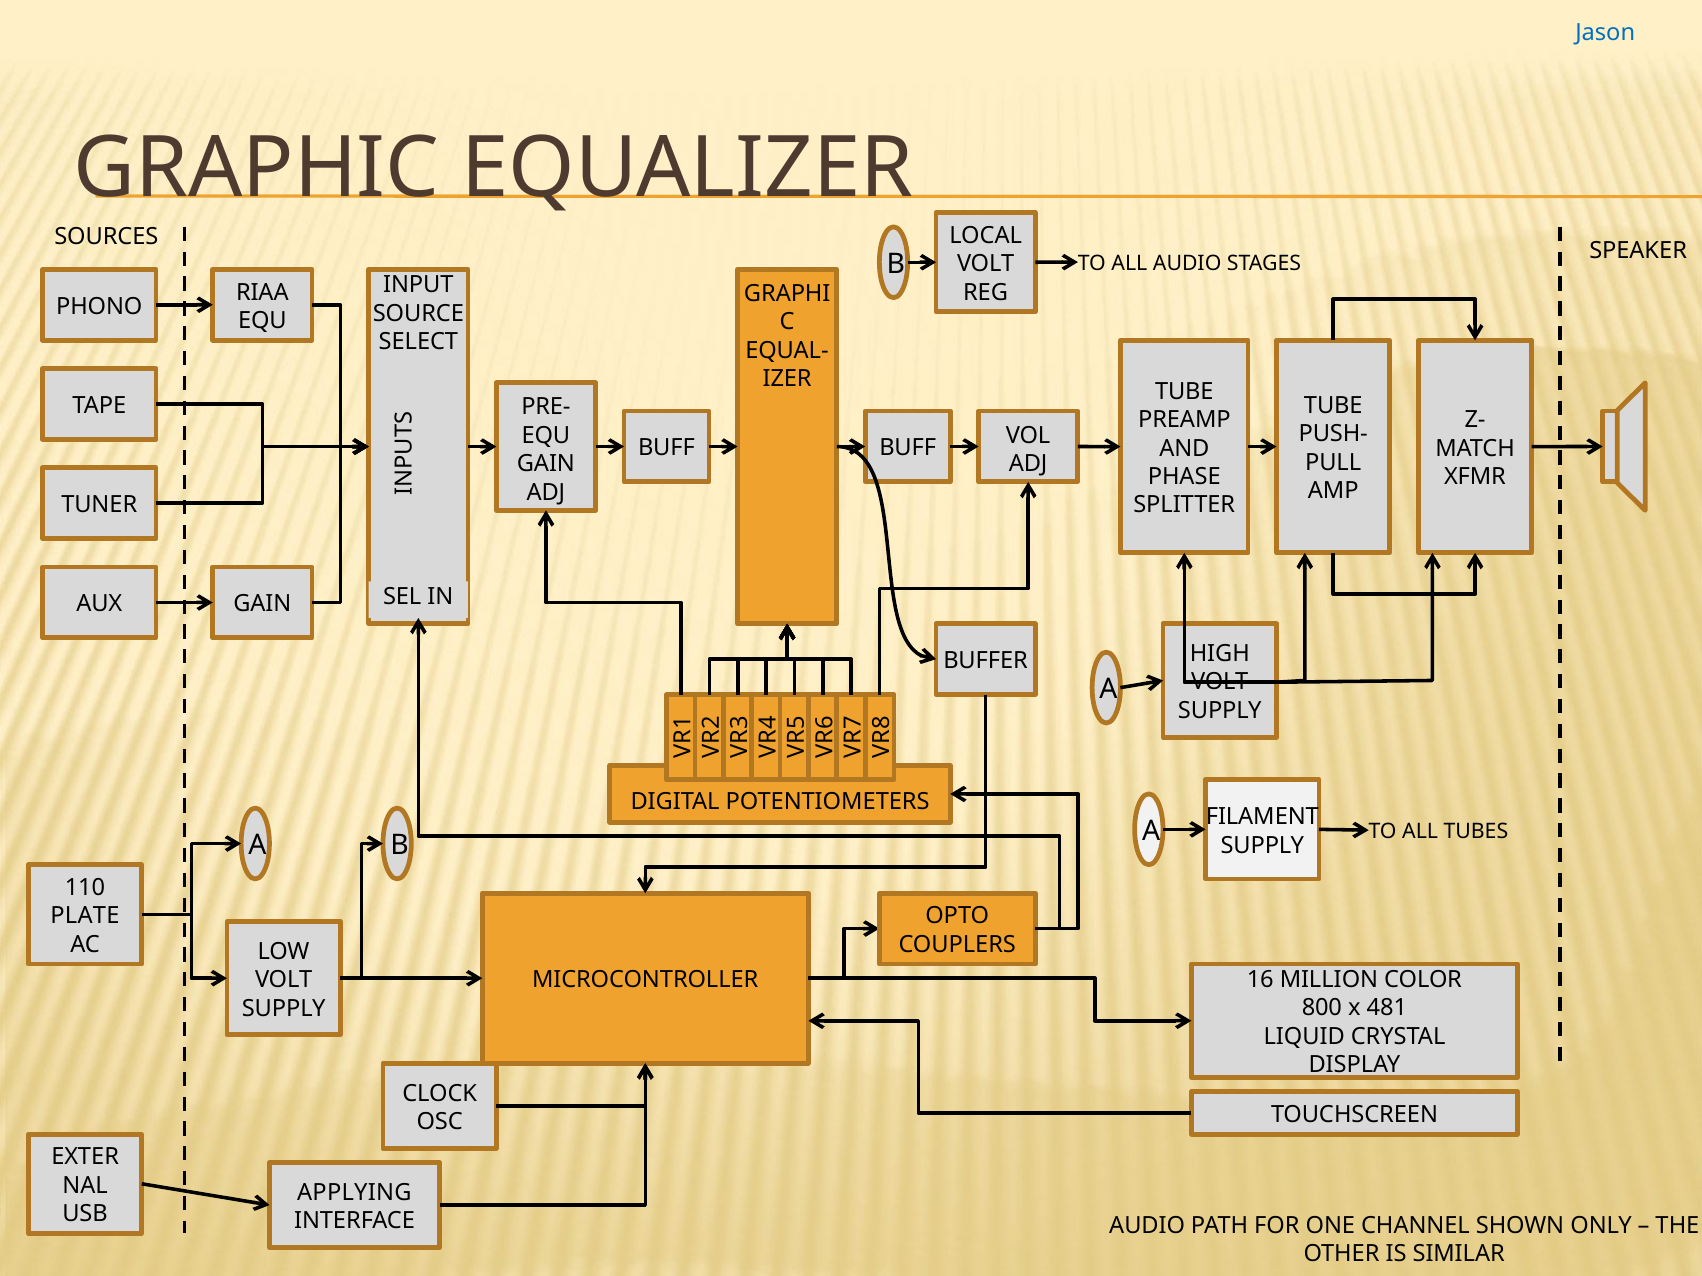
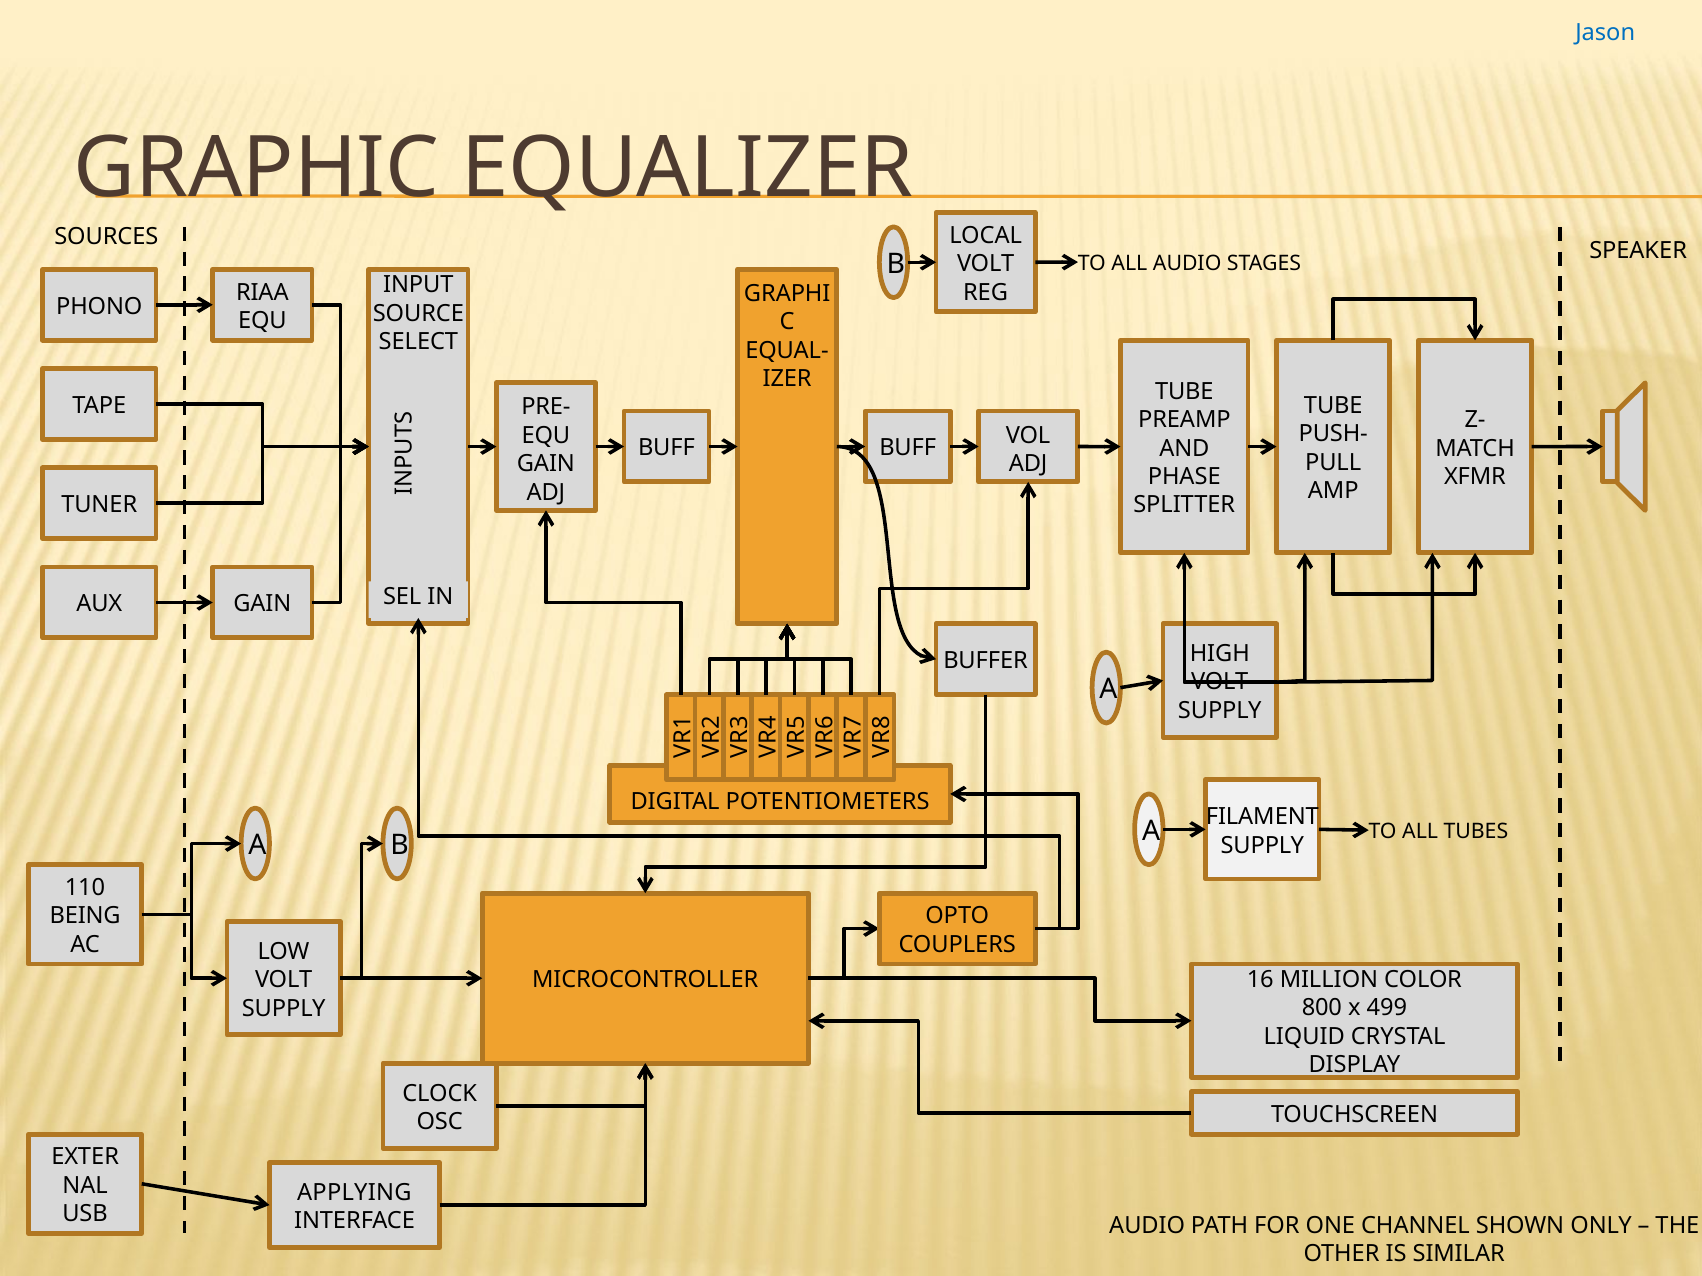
PLATE: PLATE -> BEING
481: 481 -> 499
